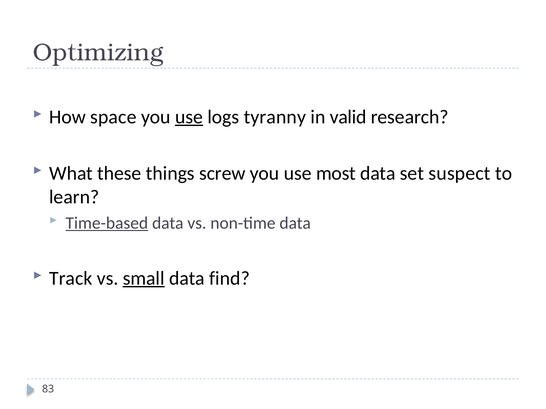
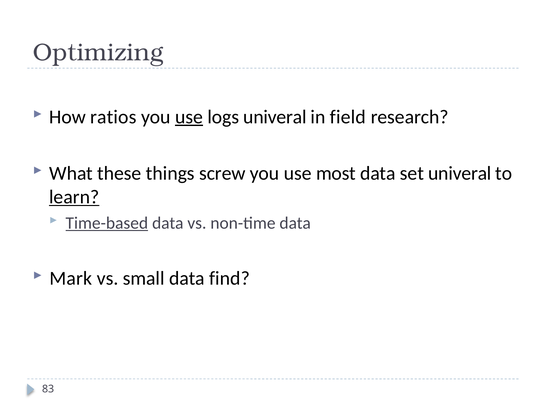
space: space -> ratios
logs tyranny: tyranny -> univeral
valid: valid -> field
set suspect: suspect -> univeral
learn underline: none -> present
Track: Track -> Mark
small underline: present -> none
